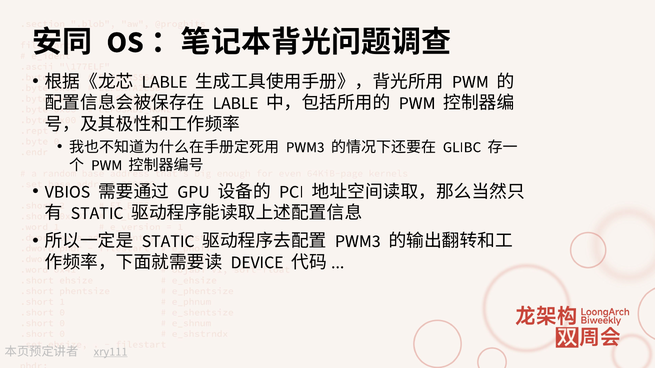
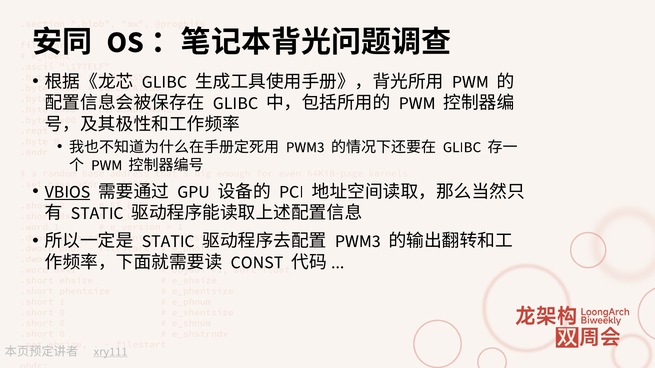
LABLE at (165, 82): LABLE -> GLIBC
LABLE at (236, 103): LABLE -> GLIBC
VBIOS underline: none -> present
DEVICE: DEVICE -> CONST
